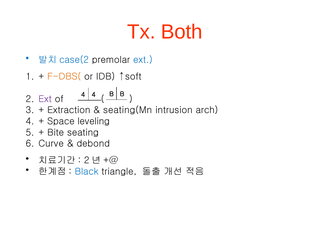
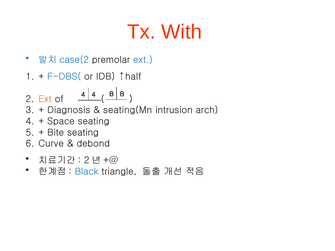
Both: Both -> With
F-DBS( colour: orange -> blue
↑soft: ↑soft -> ↑half
Ext at (45, 99) colour: purple -> orange
Extraction: Extraction -> Diagnosis
Space leveling: leveling -> seating
